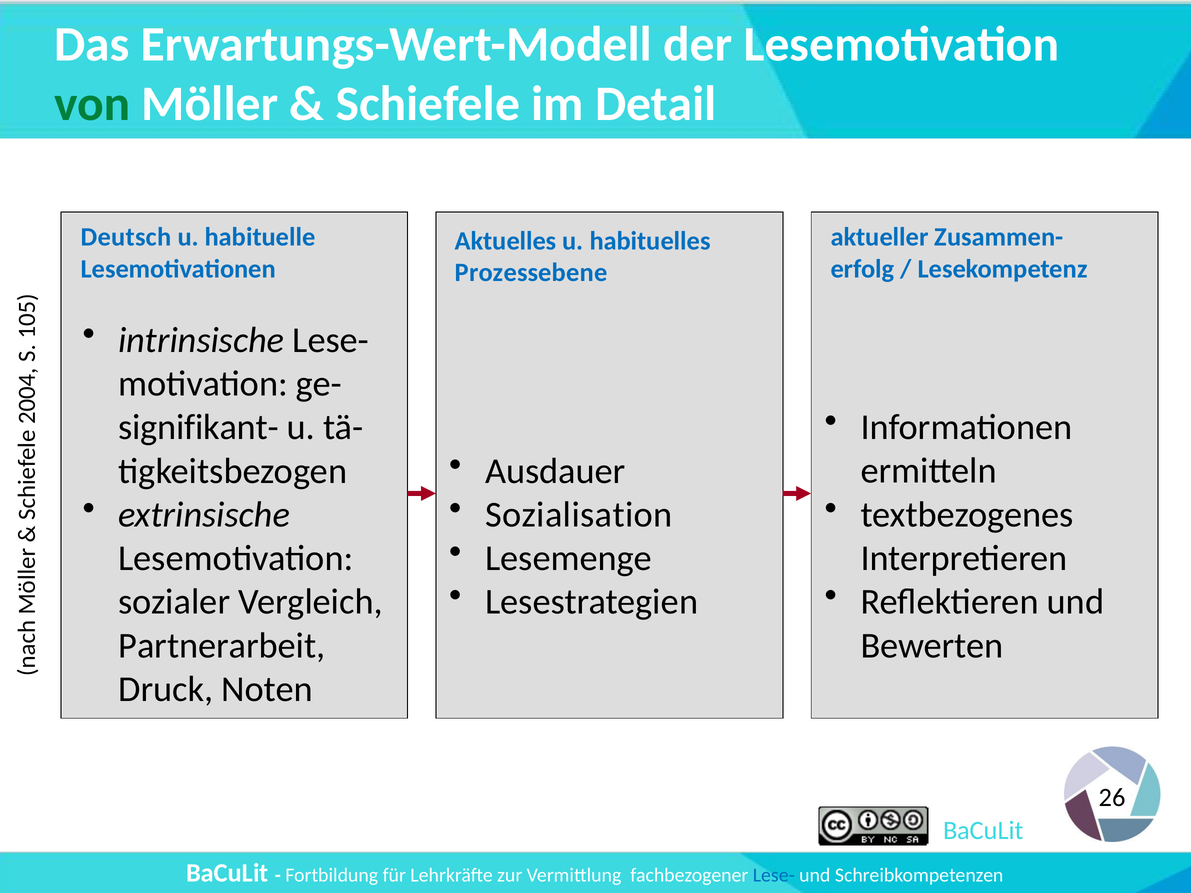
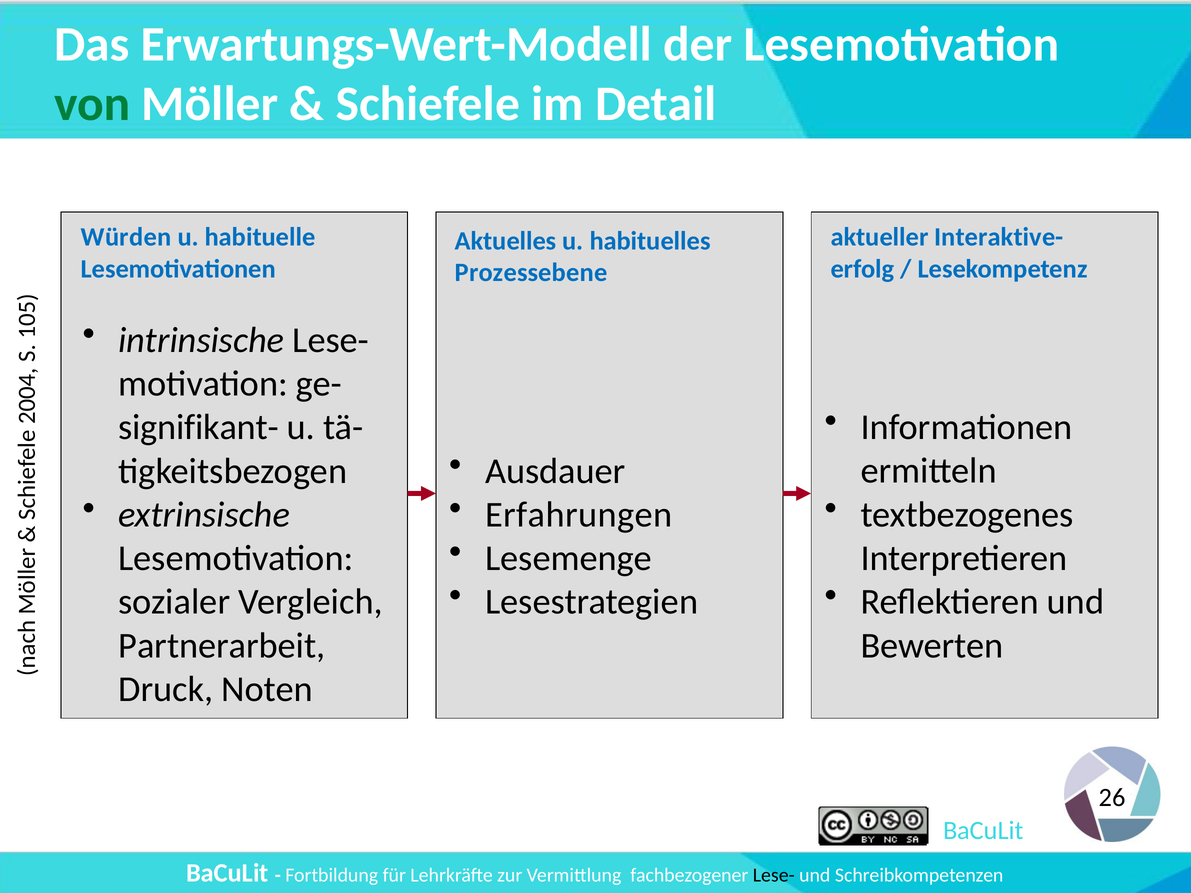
Deutsch: Deutsch -> Würden
Zusammen-: Zusammen- -> Interaktive-
Sozialisation: Sozialisation -> Erfahrungen
Lese- at (774, 876) colour: blue -> black
